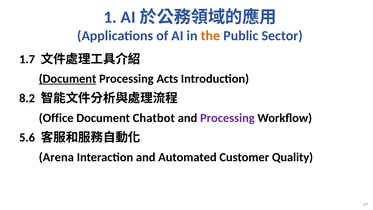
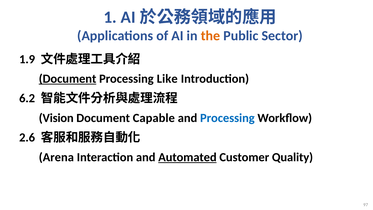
1.7: 1.7 -> 1.9
Acts: Acts -> Like
8.2: 8.2 -> 6.2
Office: Office -> Vision
Chatbot: Chatbot -> Capable
Processing at (227, 118) colour: purple -> blue
5.6: 5.6 -> 2.6
Automated underline: none -> present
